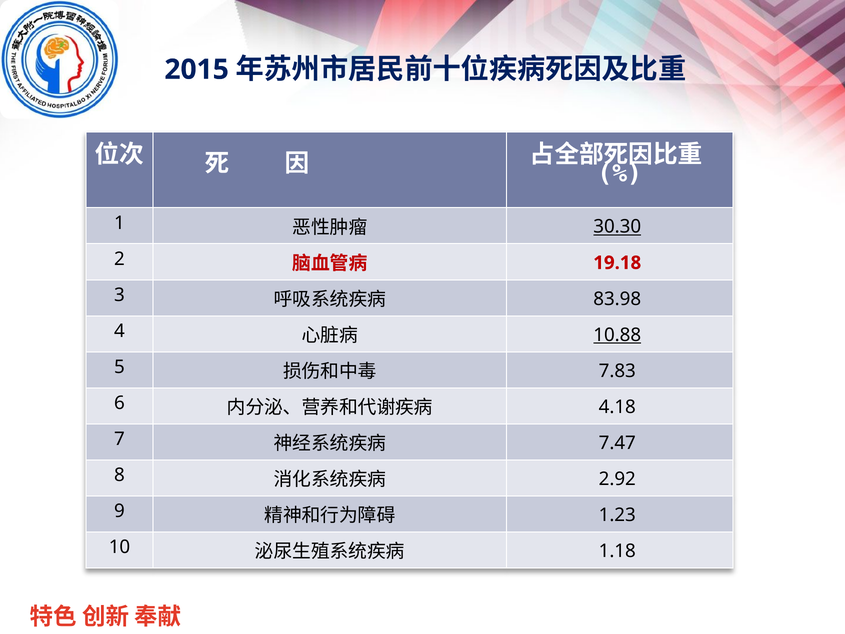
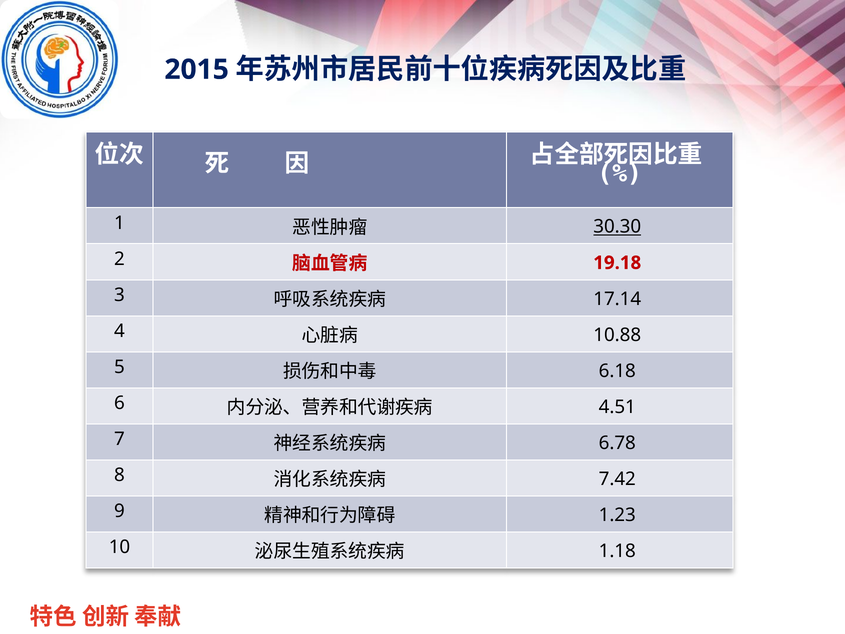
83.98: 83.98 -> 17.14
10.88 underline: present -> none
7.83: 7.83 -> 6.18
4.18: 4.18 -> 4.51
7.47: 7.47 -> 6.78
2.92: 2.92 -> 7.42
